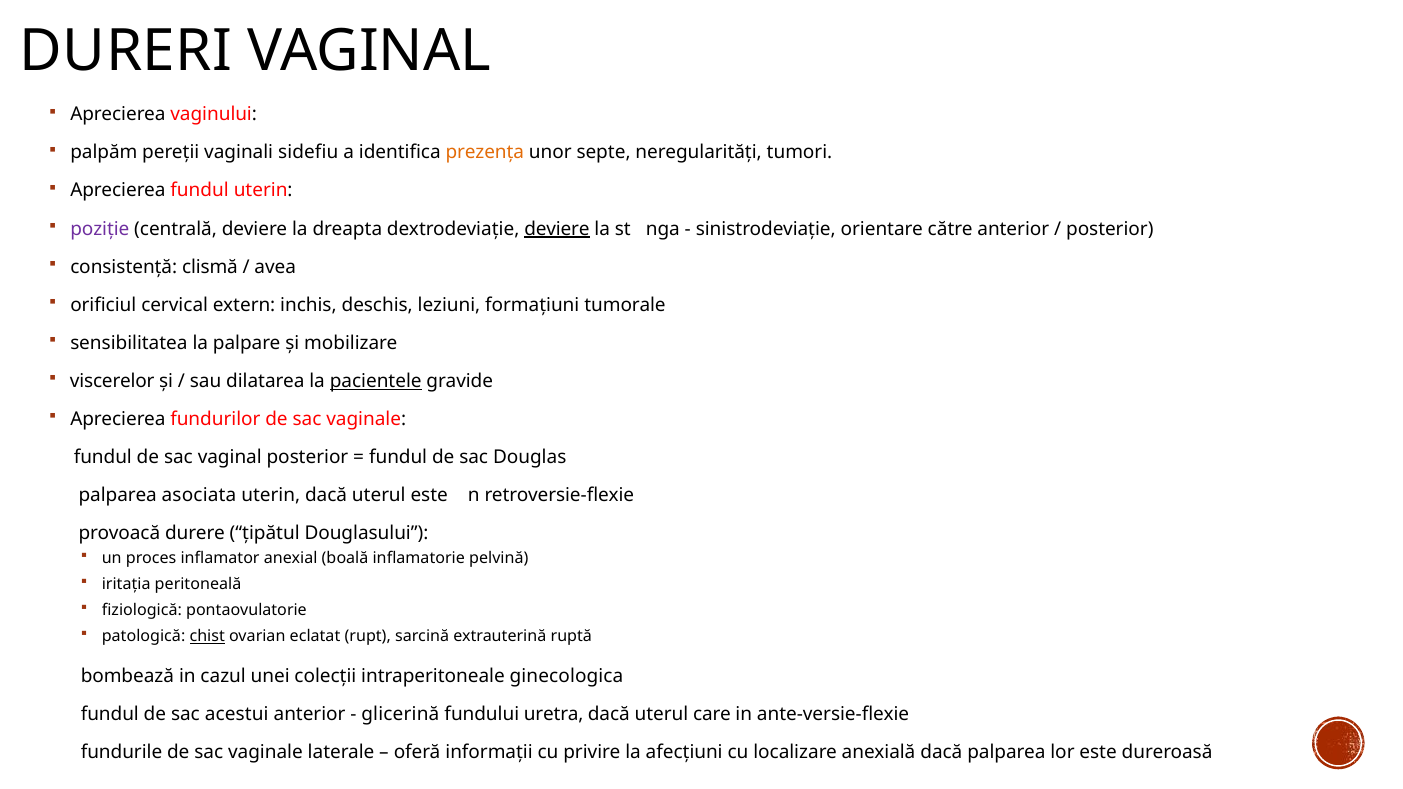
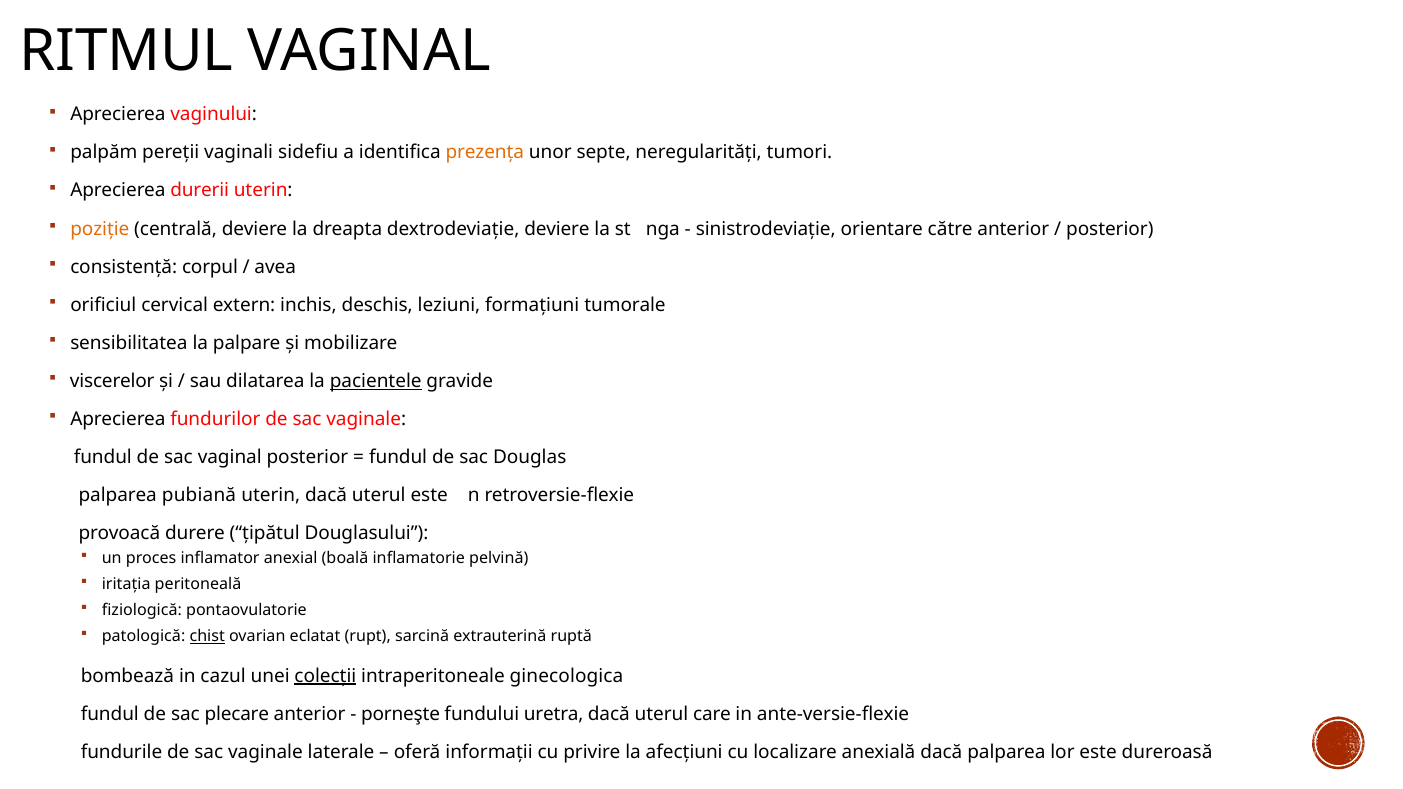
DURERI: DURERI -> RITMUL
Aprecierea fundul: fundul -> durerii
poziție colour: purple -> orange
deviere at (557, 229) underline: present -> none
clismă: clismă -> corpul
asociata: asociata -> pubiană
colecții underline: none -> present
acestui: acestui -> plecare
glicerină: glicerină -> porneşte
